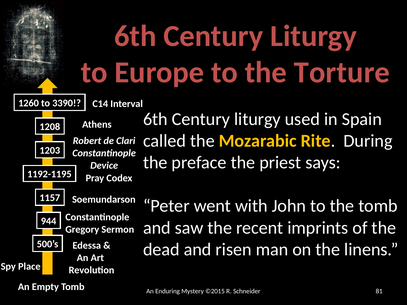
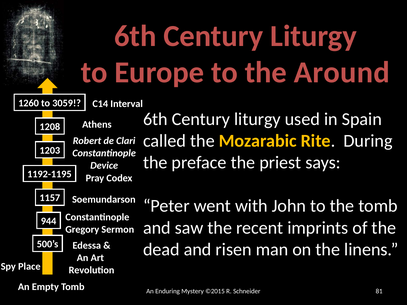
Torture: Torture -> Around
3390: 3390 -> 3059
